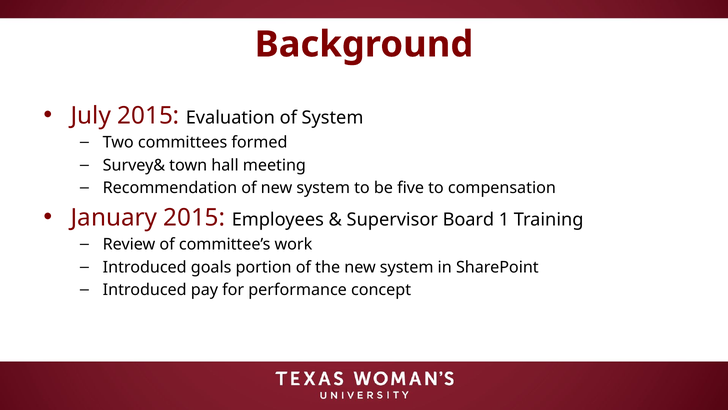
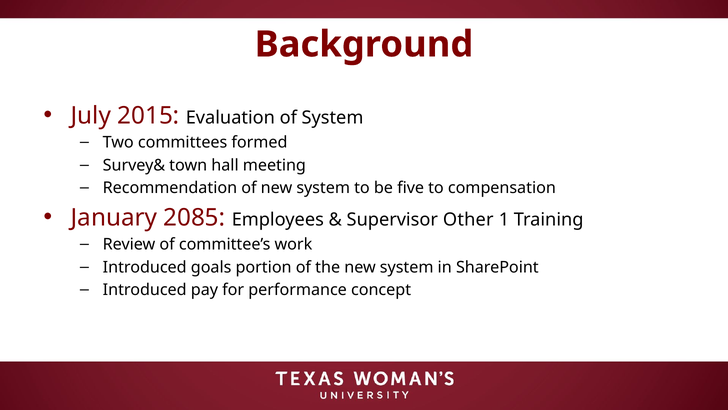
January 2015: 2015 -> 2085
Board: Board -> Other
